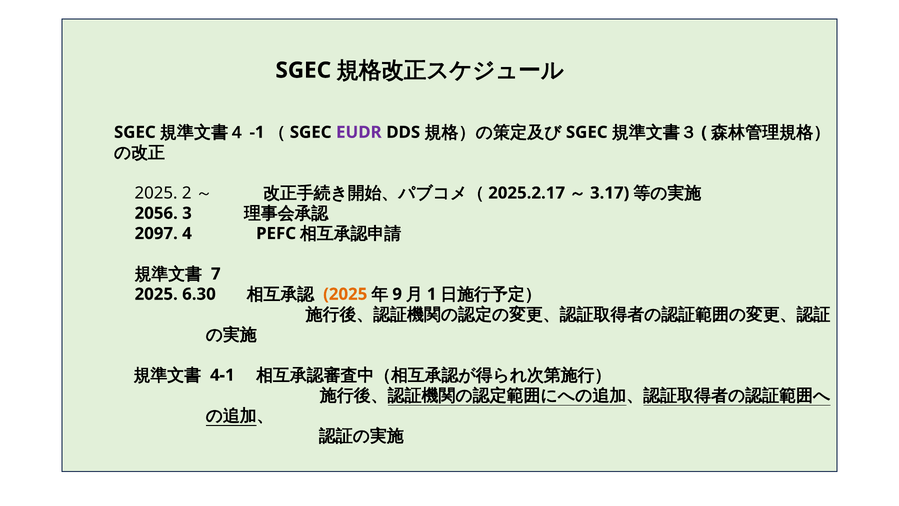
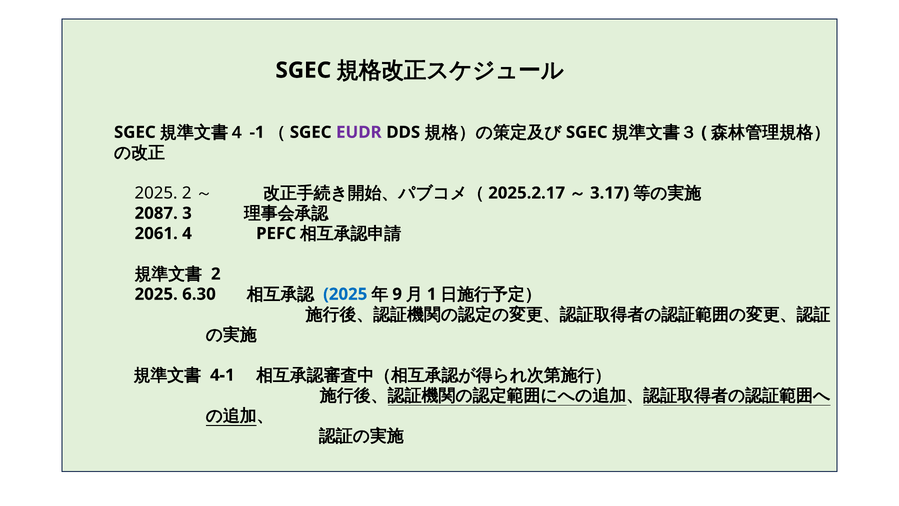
2056: 2056 -> 2087
2097: 2097 -> 2061
7: 7 -> 2
2025 at (345, 294) colour: orange -> blue
